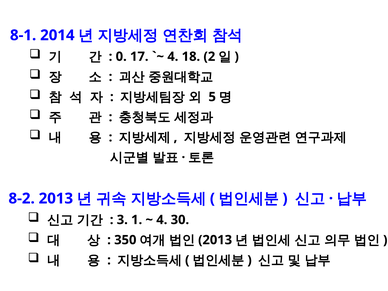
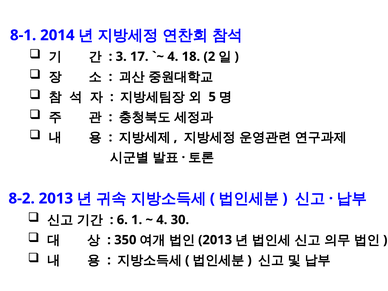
0: 0 -> 3
3: 3 -> 6
